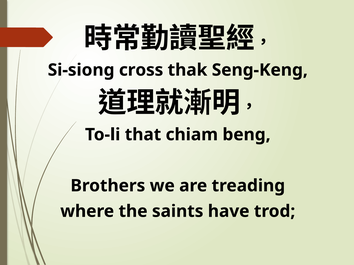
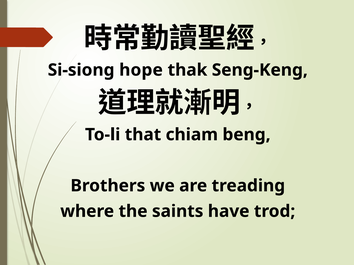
cross: cross -> hope
